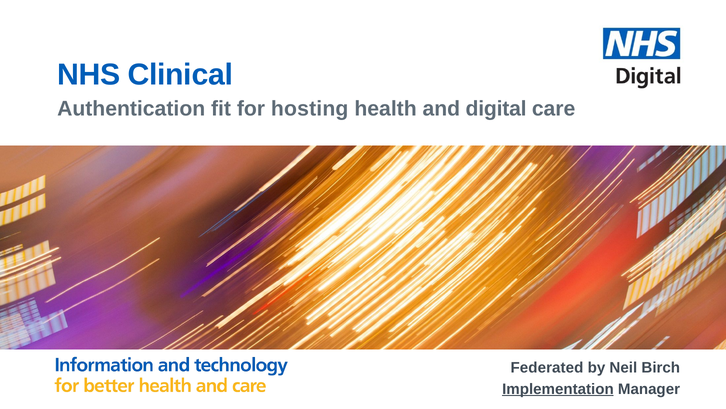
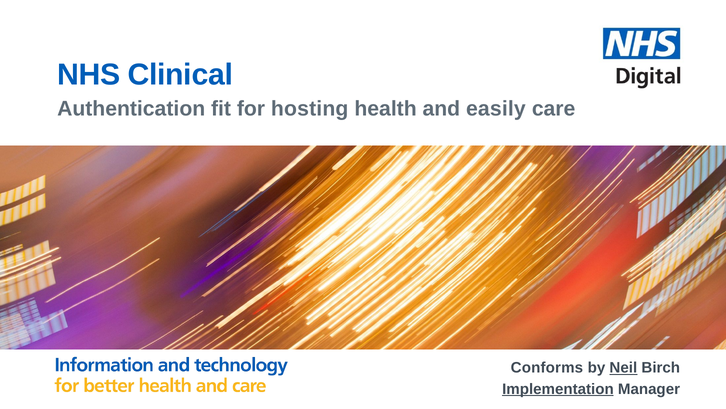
digital: digital -> easily
Federated: Federated -> Conforms
Neil underline: none -> present
